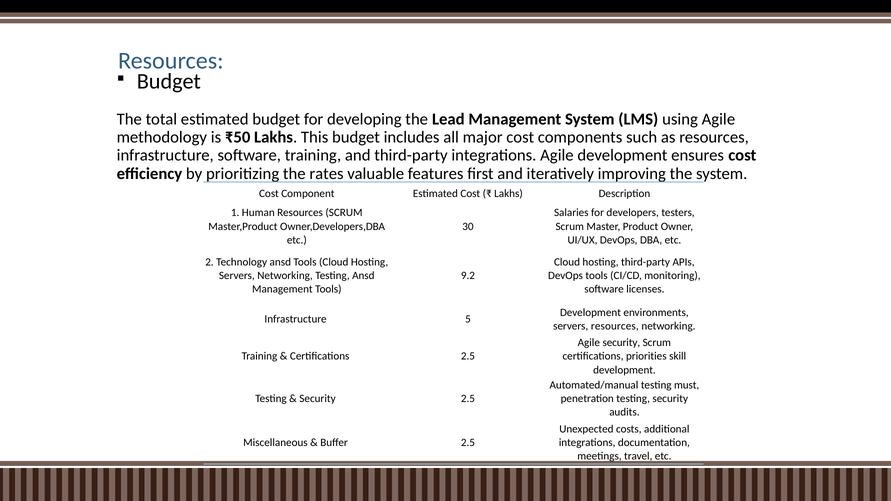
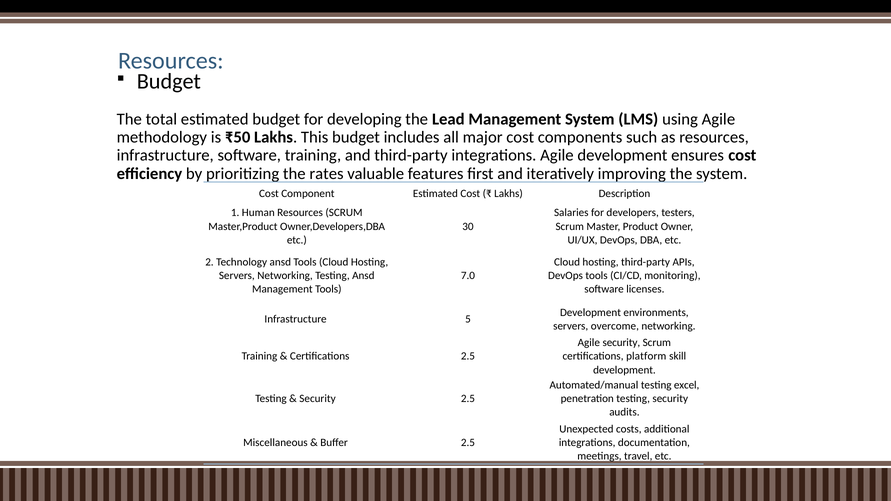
9.2: 9.2 -> 7.0
servers resources: resources -> overcome
priorities: priorities -> platform
must: must -> excel
